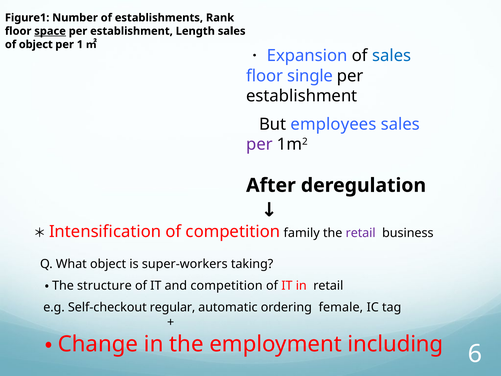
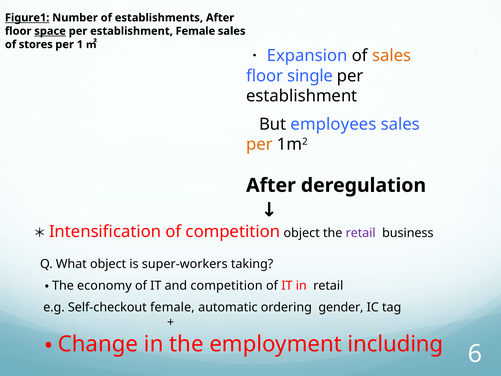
Figure1 underline: none -> present
establishments Rank: Rank -> After
establishment Length: Length -> Female
of object: object -> stores
sales at (392, 56) colour: blue -> orange
per at (259, 144) colour: purple -> orange
competition family: family -> object
structure: structure -> economy
Self-checkout regular: regular -> female
female: female -> gender
